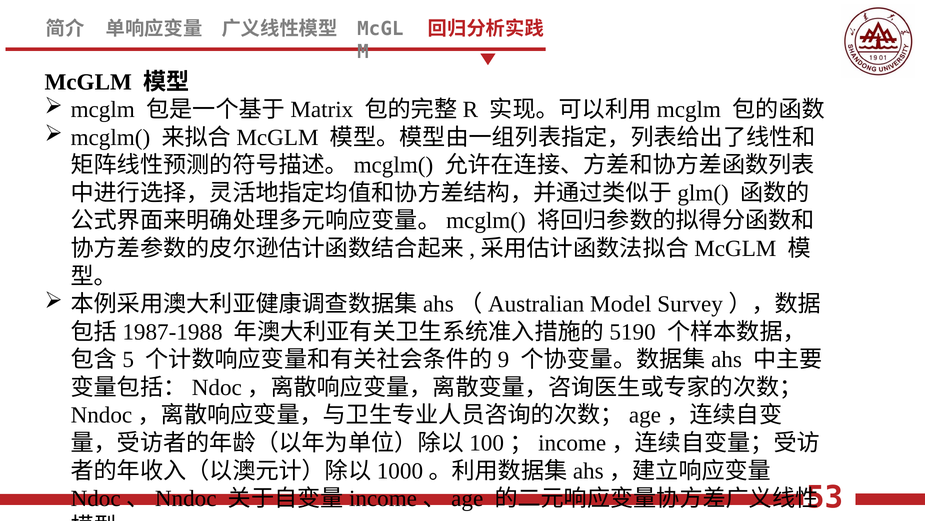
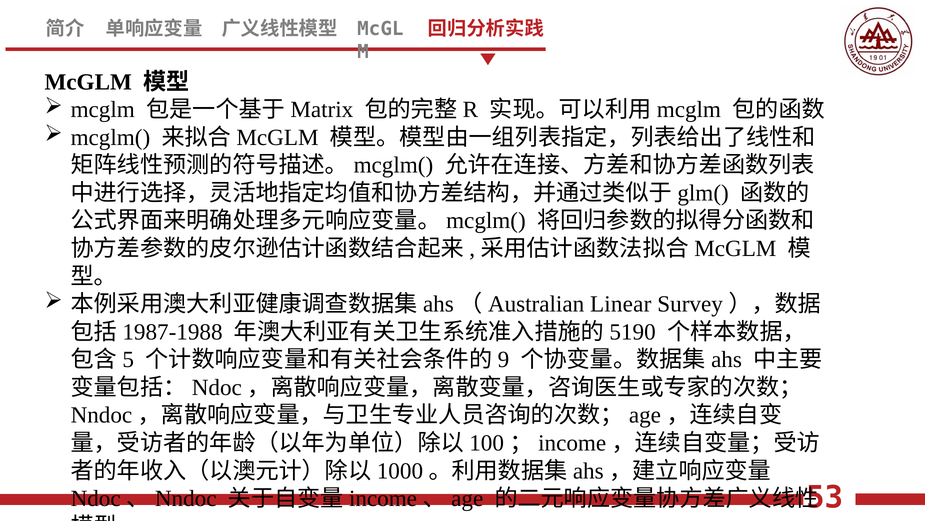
Model: Model -> Linear
